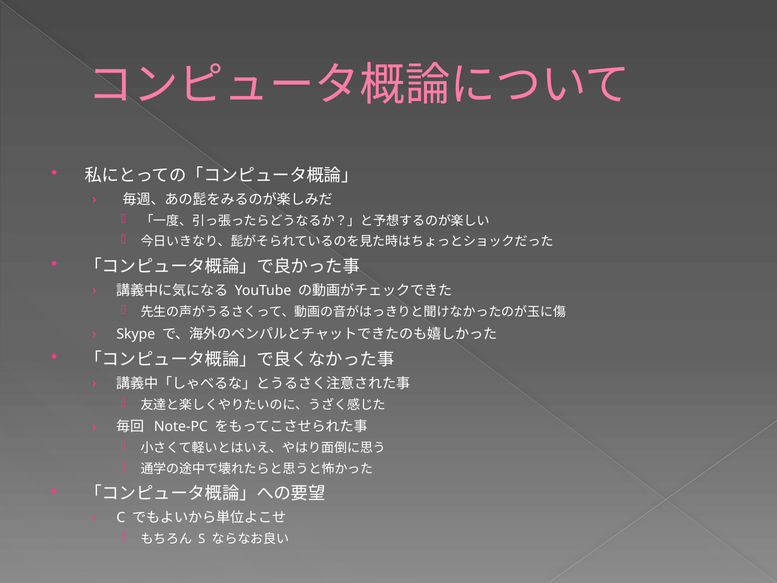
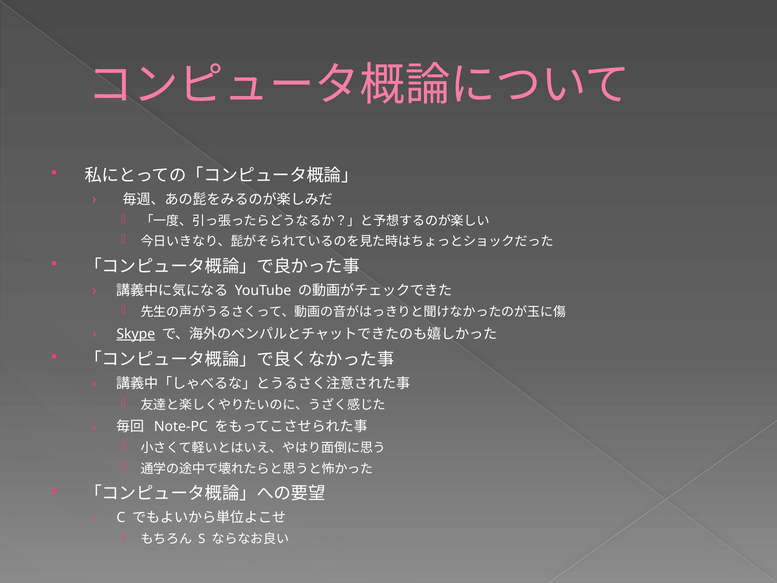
Skype underline: none -> present
